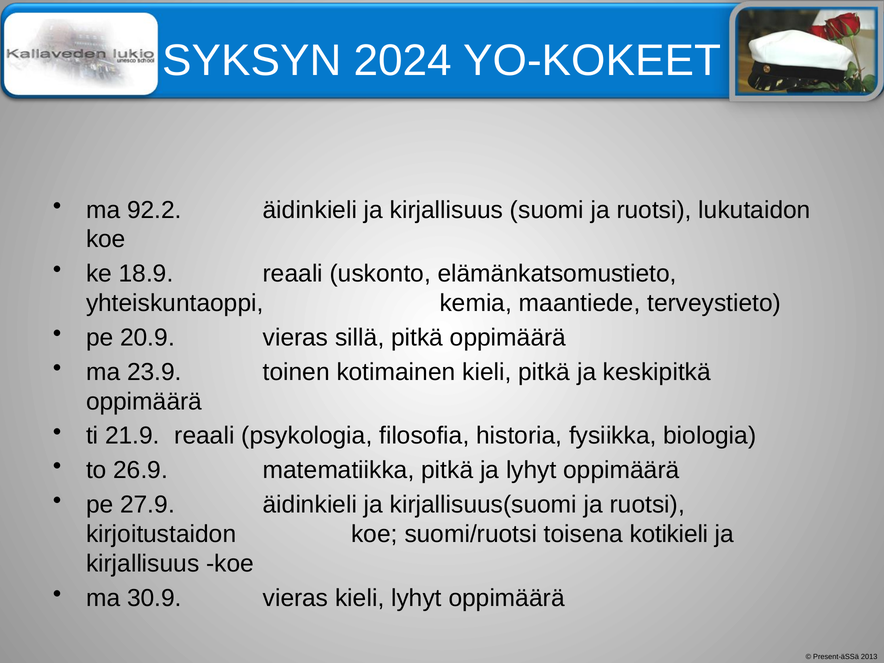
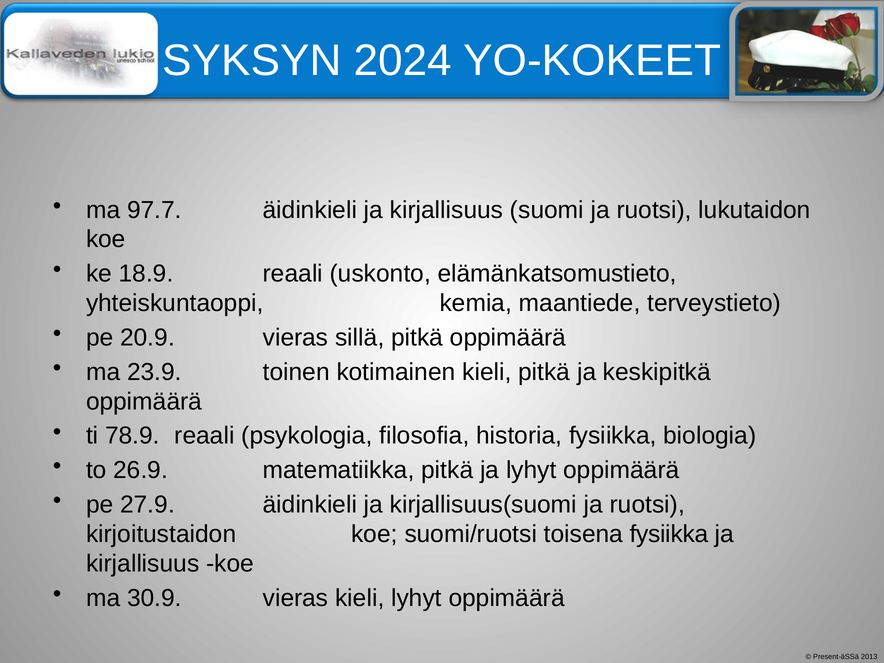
92.2: 92.2 -> 97.7
21.9: 21.9 -> 78.9
toisena kotikieli: kotikieli -> fysiikka
